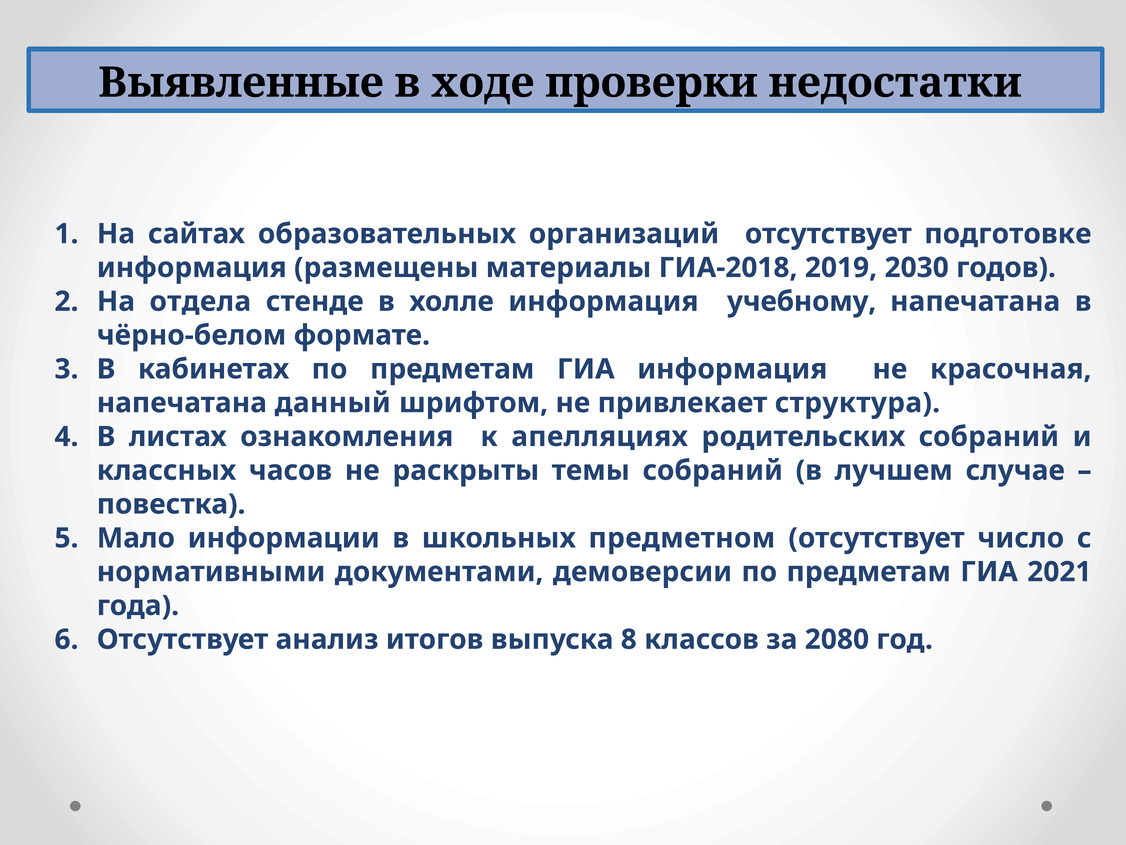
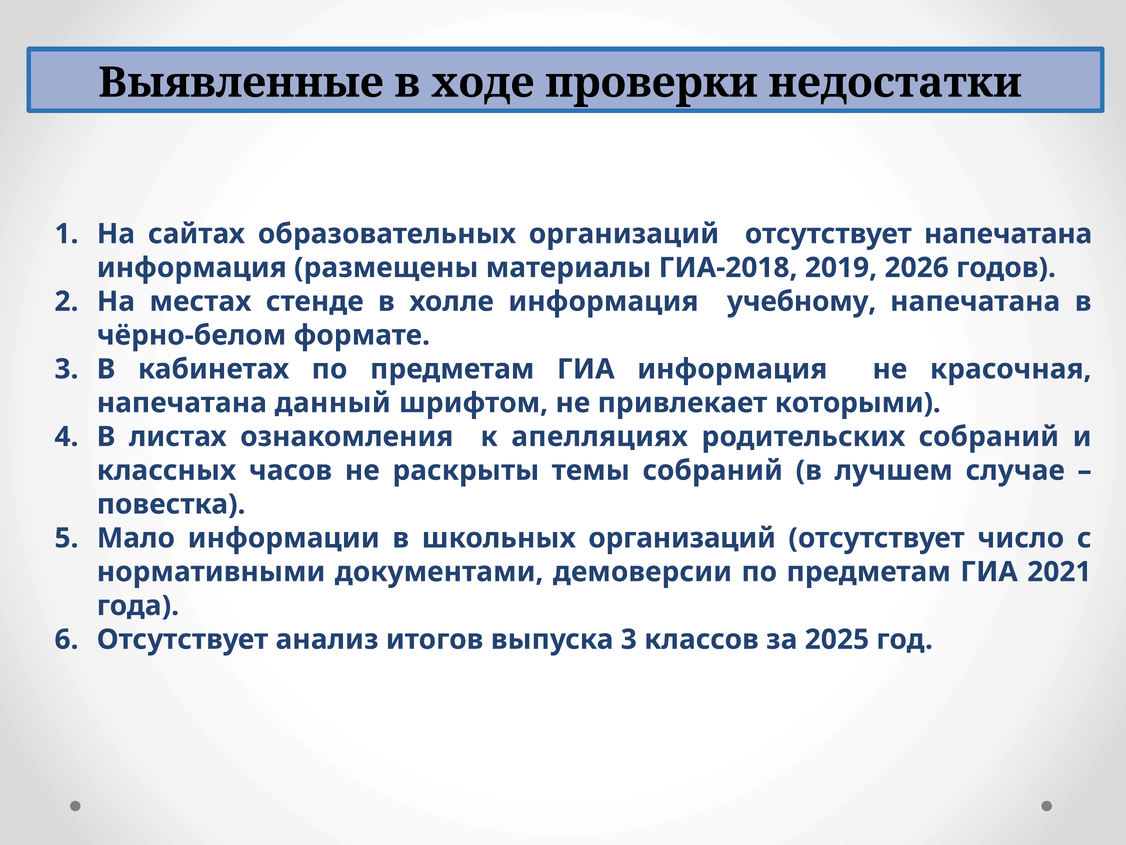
отсутствует подготовке: подготовке -> напечатана
2030: 2030 -> 2026
отдела: отдела -> местах
структура: структура -> которыми
школьных предметном: предметном -> организаций
выпуска 8: 8 -> 3
2080: 2080 -> 2025
